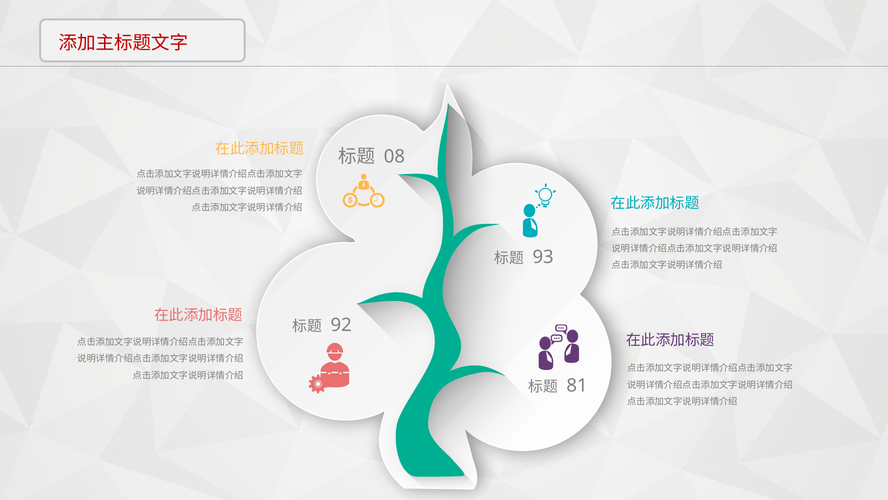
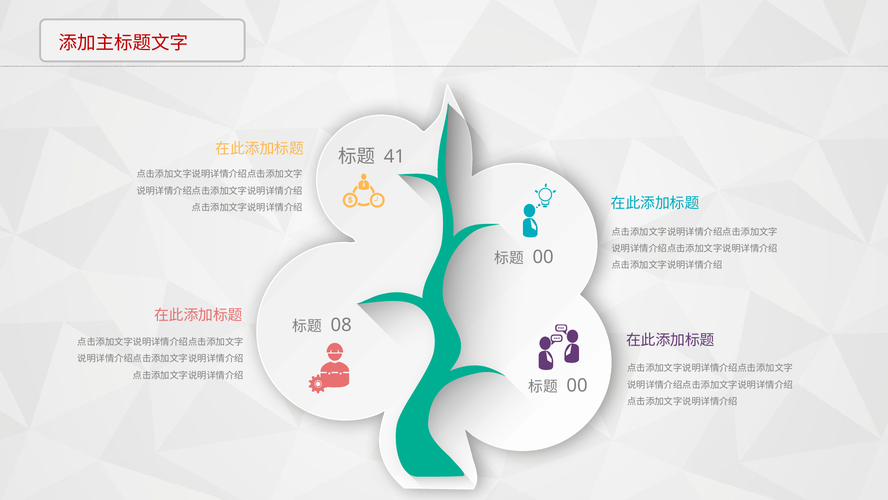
08: 08 -> 41
93 at (543, 257): 93 -> 00
92: 92 -> 08
81 at (577, 385): 81 -> 00
